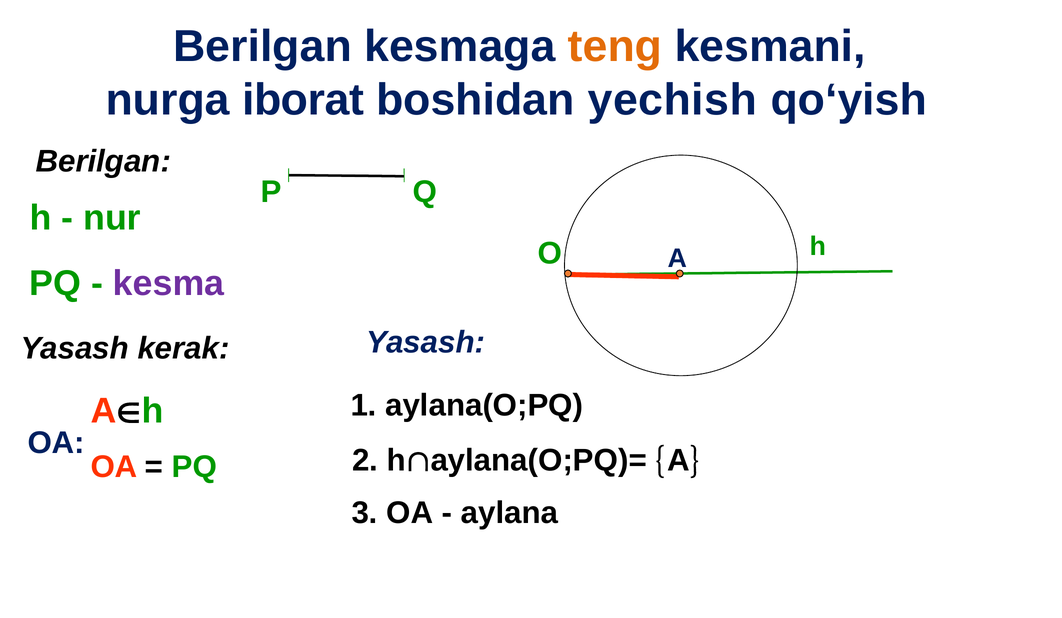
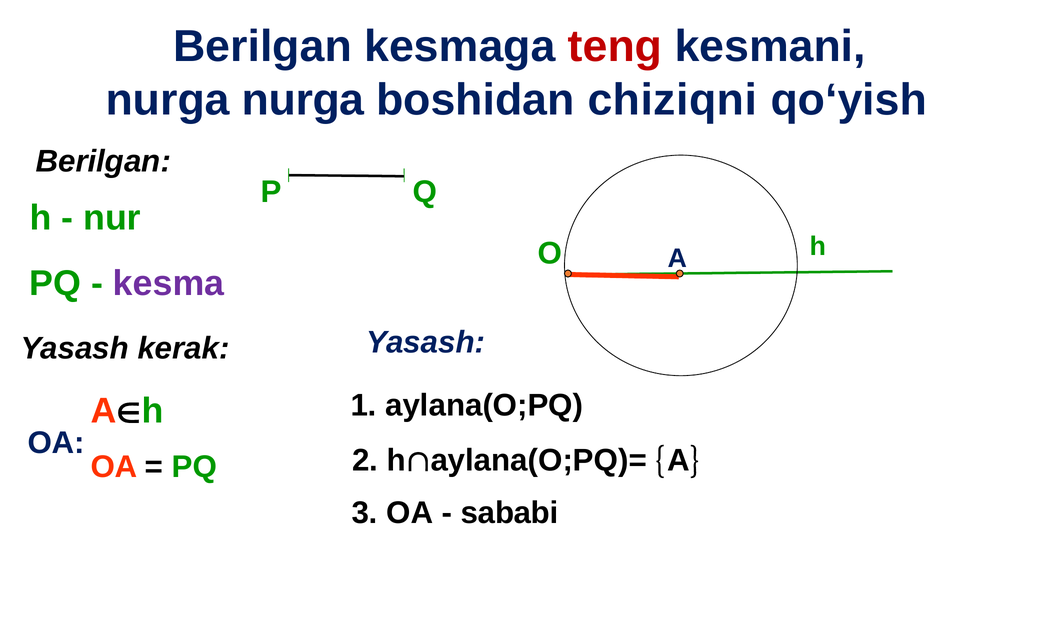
teng colour: orange -> red
nurga iborat: iborat -> nurga
yechish: yechish -> chiziqni
aylana: aylana -> sababi
